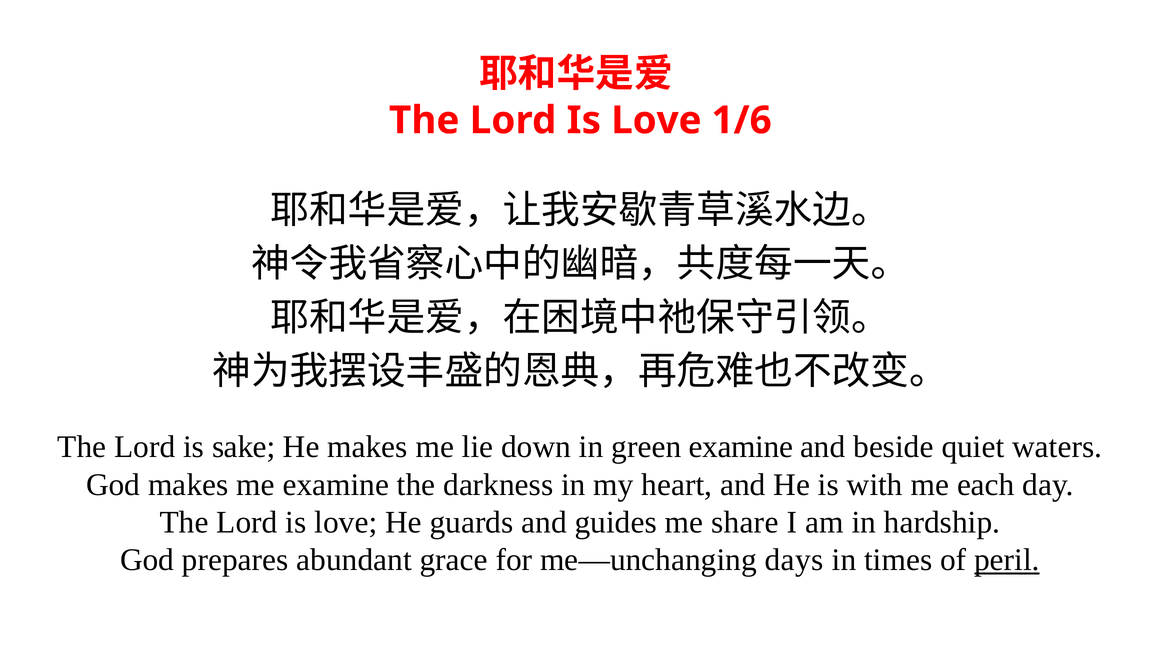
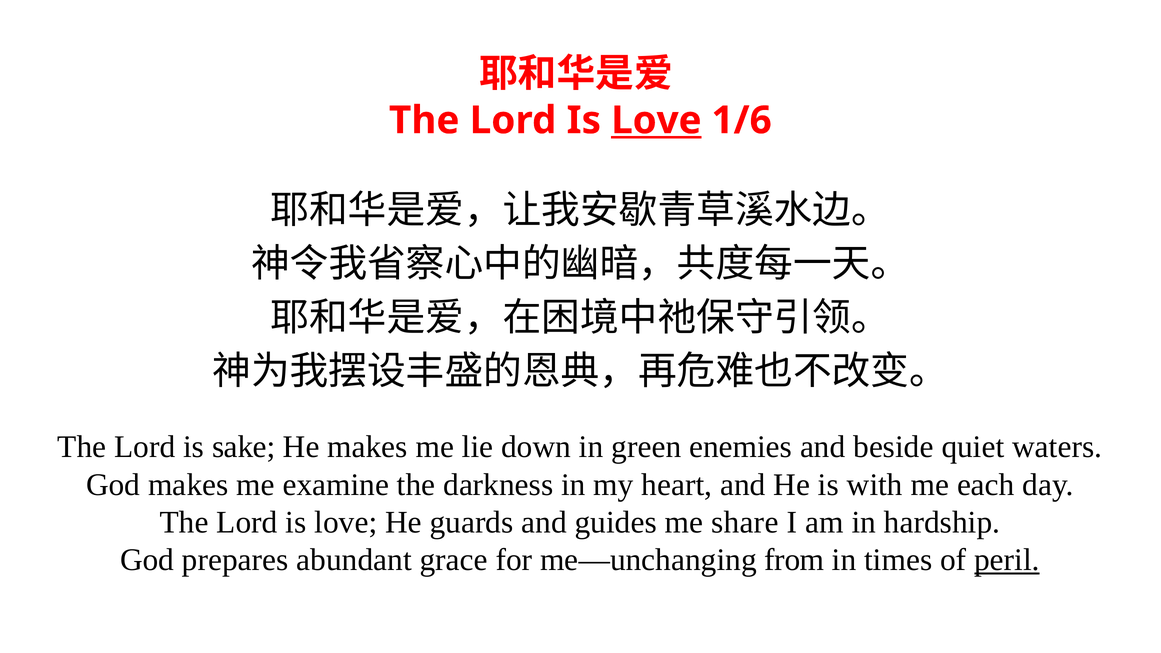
Love at (656, 120) underline: none -> present
green examine: examine -> enemies
days: days -> from
